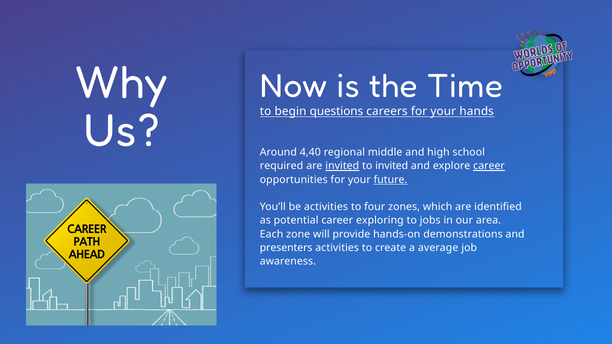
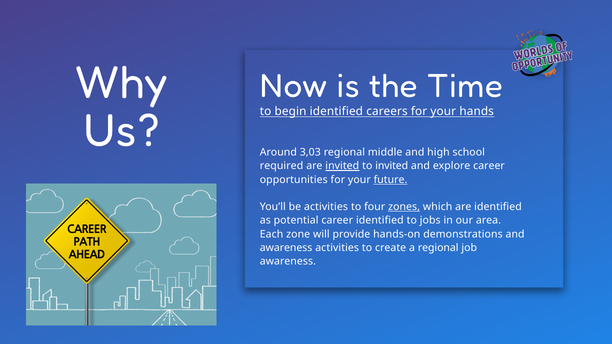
begin questions: questions -> identified
4,40: 4,40 -> 3,03
career at (489, 166) underline: present -> none
zones underline: none -> present
career exploring: exploring -> identified
presenters at (286, 248): presenters -> awareness
a average: average -> regional
